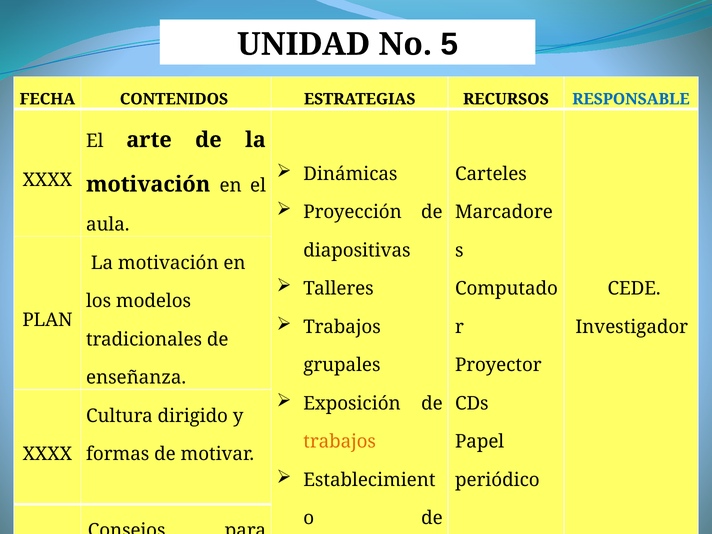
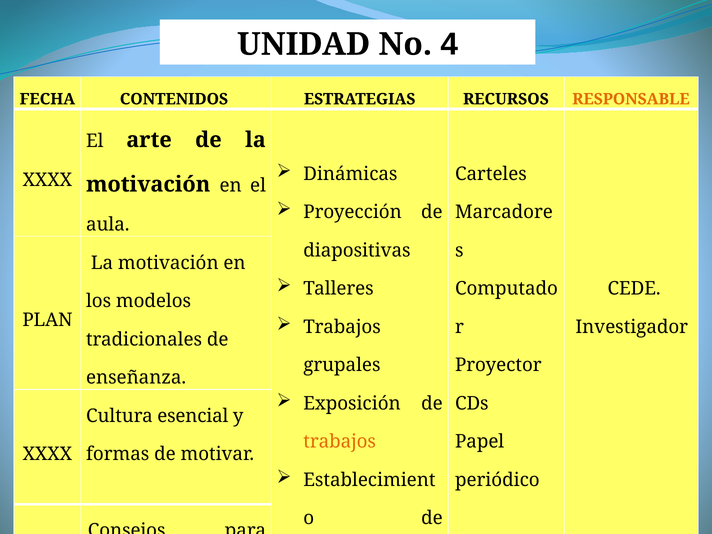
5: 5 -> 4
RESPONSABLE colour: blue -> orange
dirigido: dirigido -> esencial
